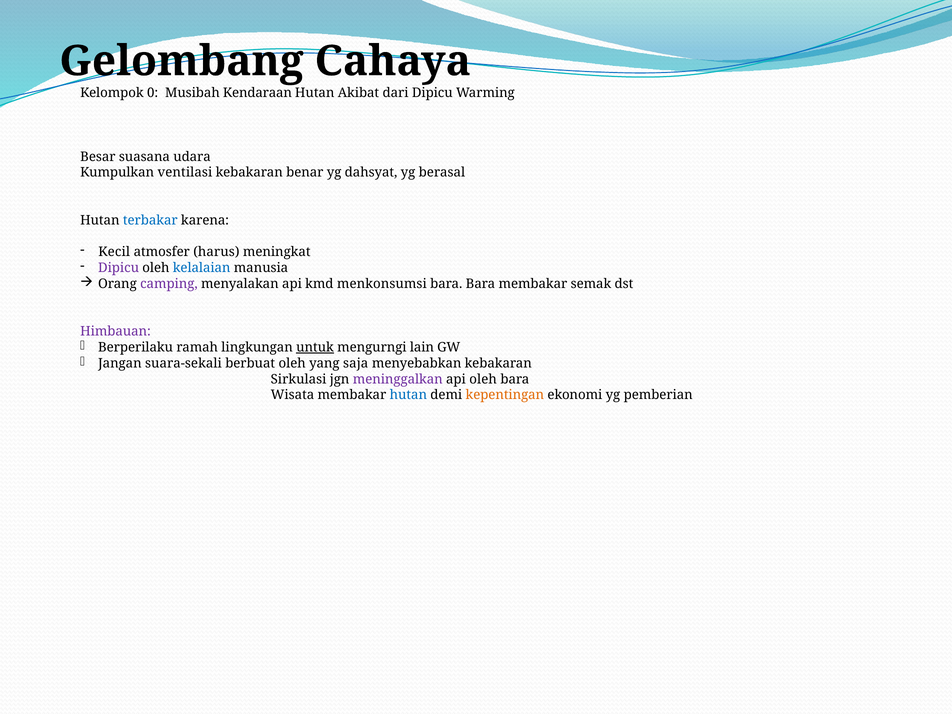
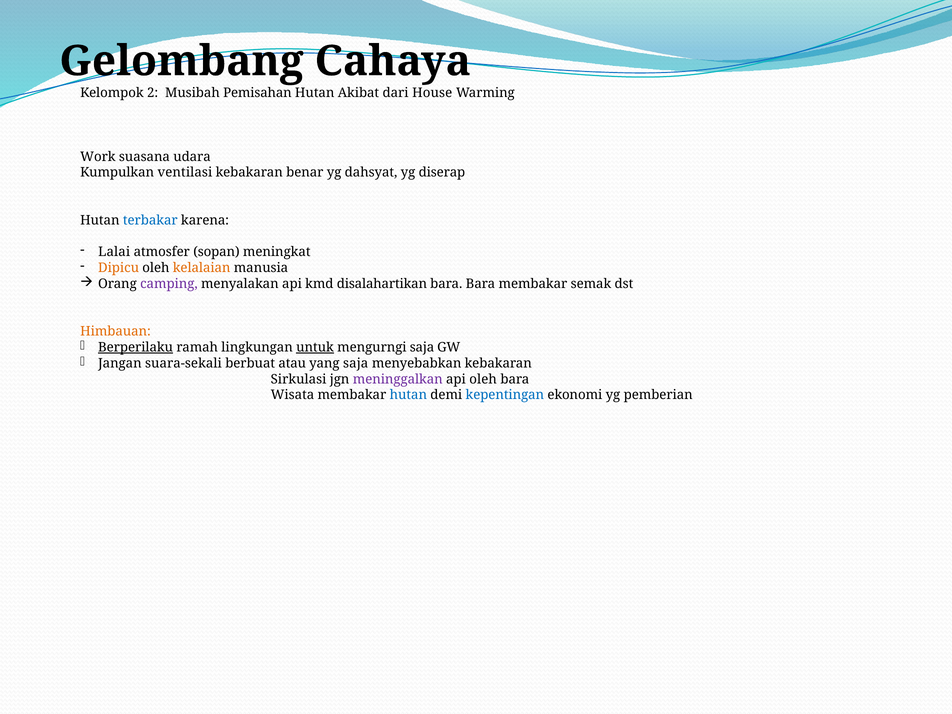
0: 0 -> 2
Kendaraan: Kendaraan -> Pemisahan
dari Dipicu: Dipicu -> House
Besar: Besar -> Work
berasal: berasal -> diserap
Kecil: Kecil -> Lalai
harus: harus -> sopan
Dipicu at (119, 268) colour: purple -> orange
kelalaian colour: blue -> orange
menkonsumsi: menkonsumsi -> disalahartikan
Himbauan colour: purple -> orange
Berperilaku underline: none -> present
mengurngi lain: lain -> saja
berbuat oleh: oleh -> atau
kepentingan colour: orange -> blue
